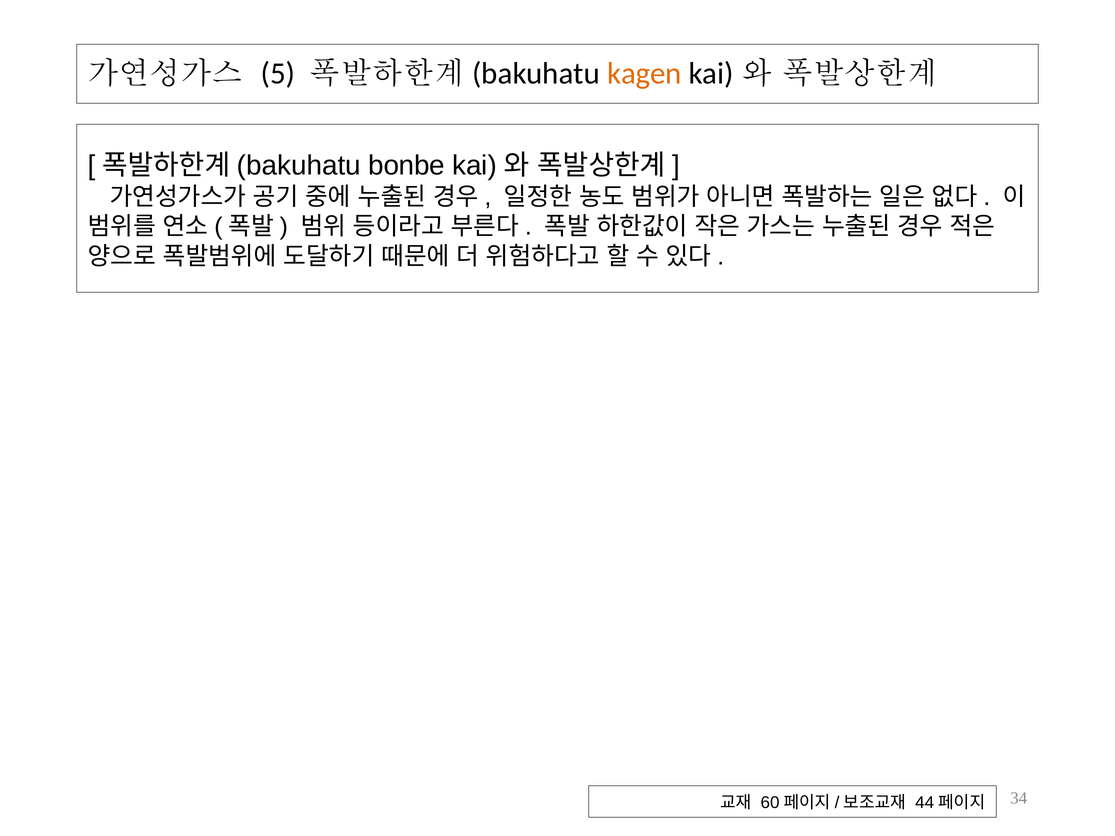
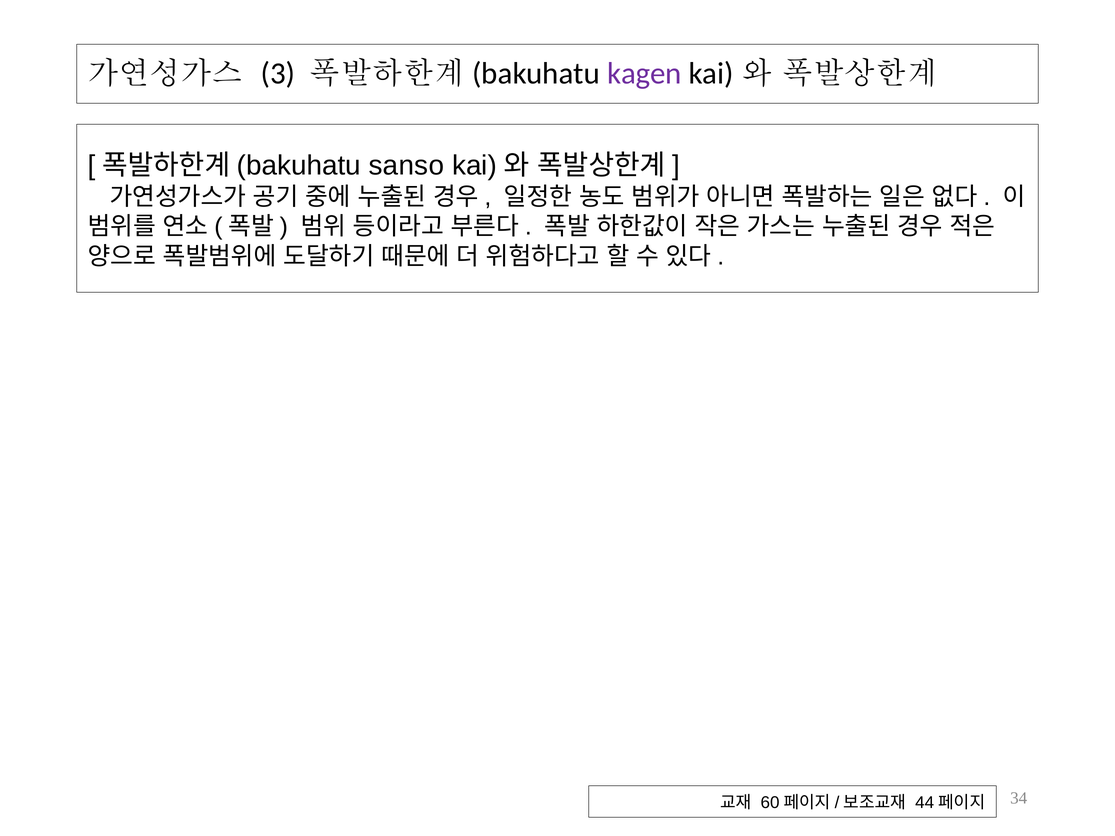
5: 5 -> 3
kagen colour: orange -> purple
bonbe: bonbe -> sanso
